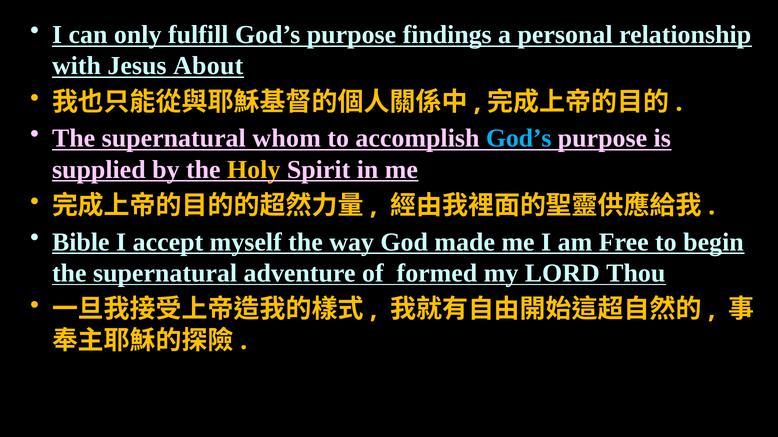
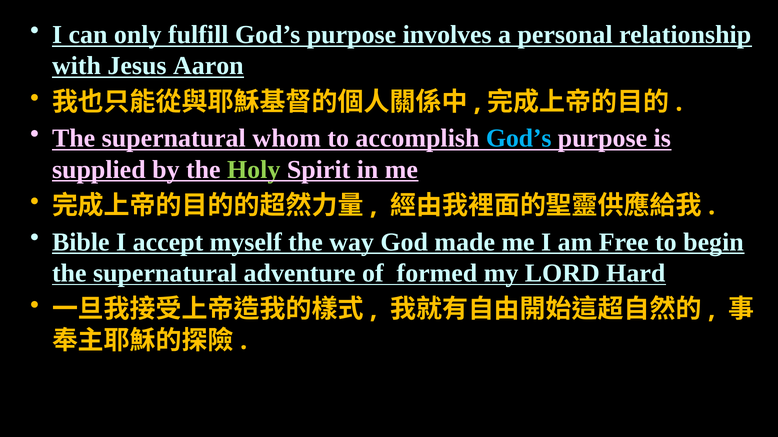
findings: findings -> involves
About: About -> Aaron
Holy colour: yellow -> light green
Thou: Thou -> Hard
